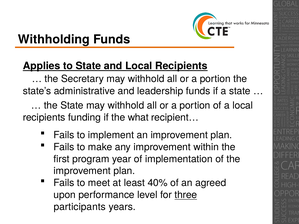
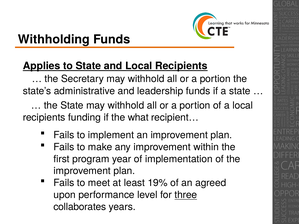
40%: 40% -> 19%
participants: participants -> collaborates
